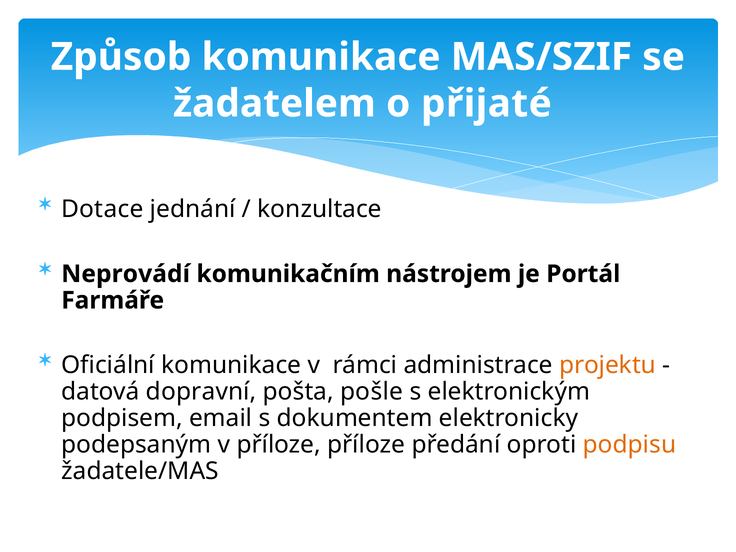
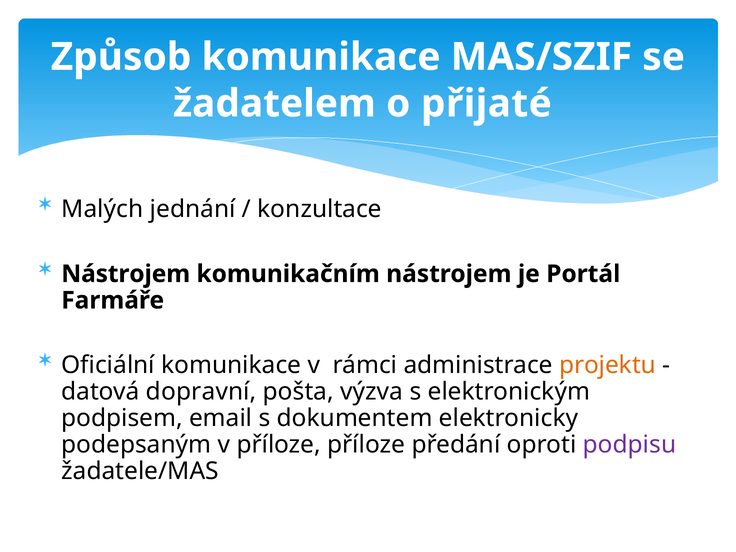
Dotace: Dotace -> Malých
Neprovádí at (126, 274): Neprovádí -> Nástrojem
pošle: pošle -> výzva
podpisu colour: orange -> purple
